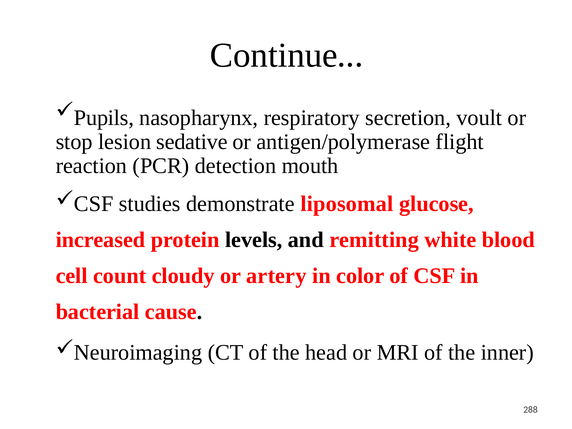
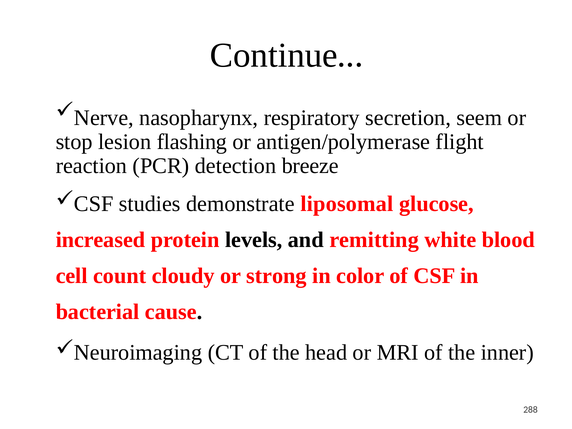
Pupils: Pupils -> Nerve
voult: voult -> seem
sedative: sedative -> flashing
mouth: mouth -> breeze
artery: artery -> strong
